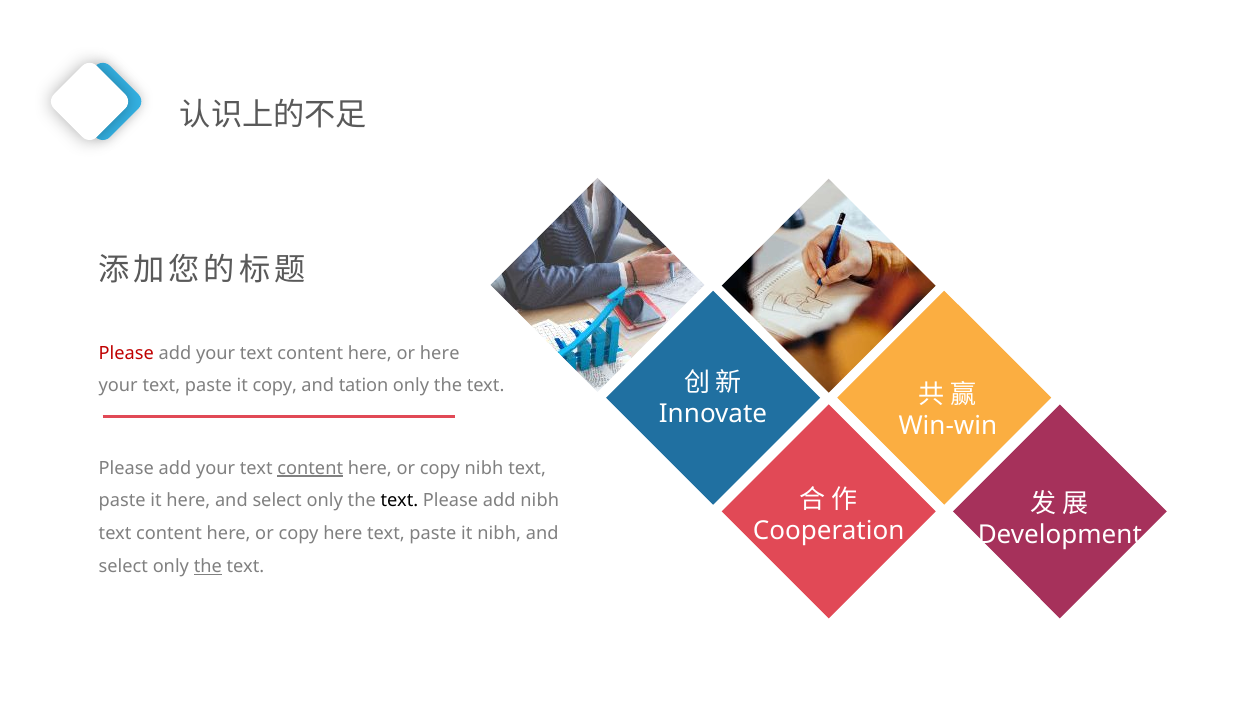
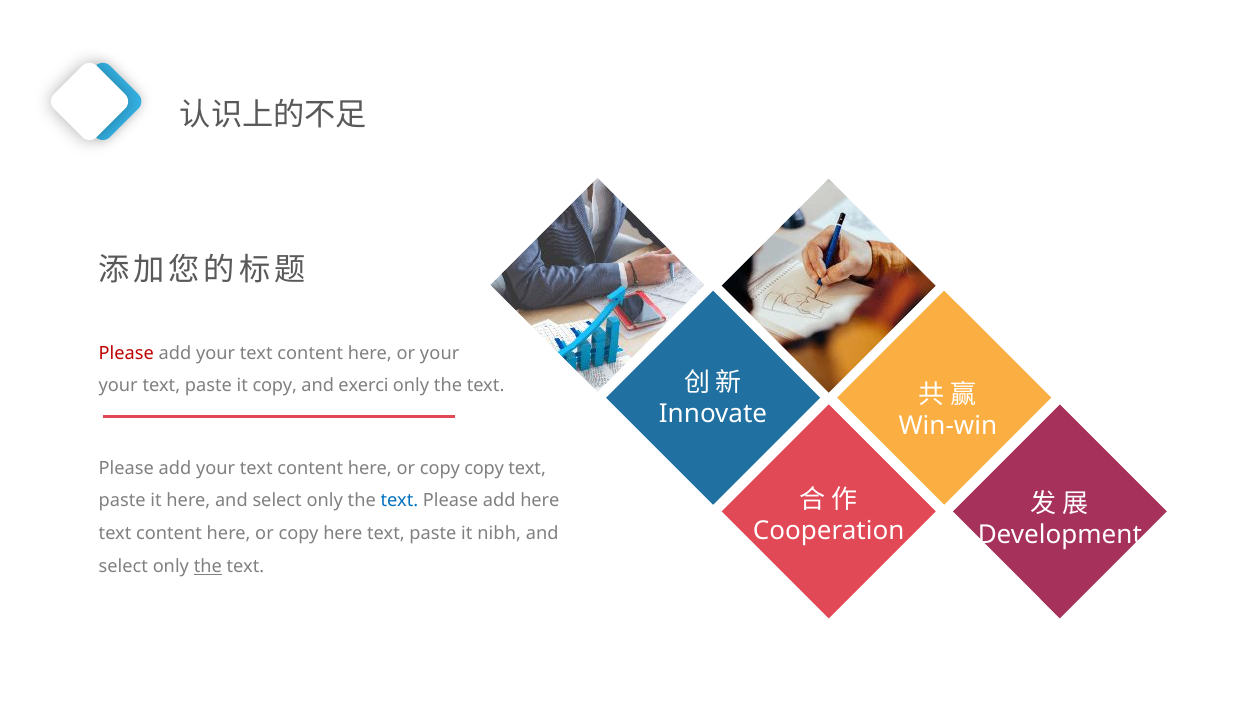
or here: here -> your
tation: tation -> exerci
content at (310, 468) underline: present -> none
copy nibh: nibh -> copy
text at (399, 501) colour: black -> blue
add nibh: nibh -> here
